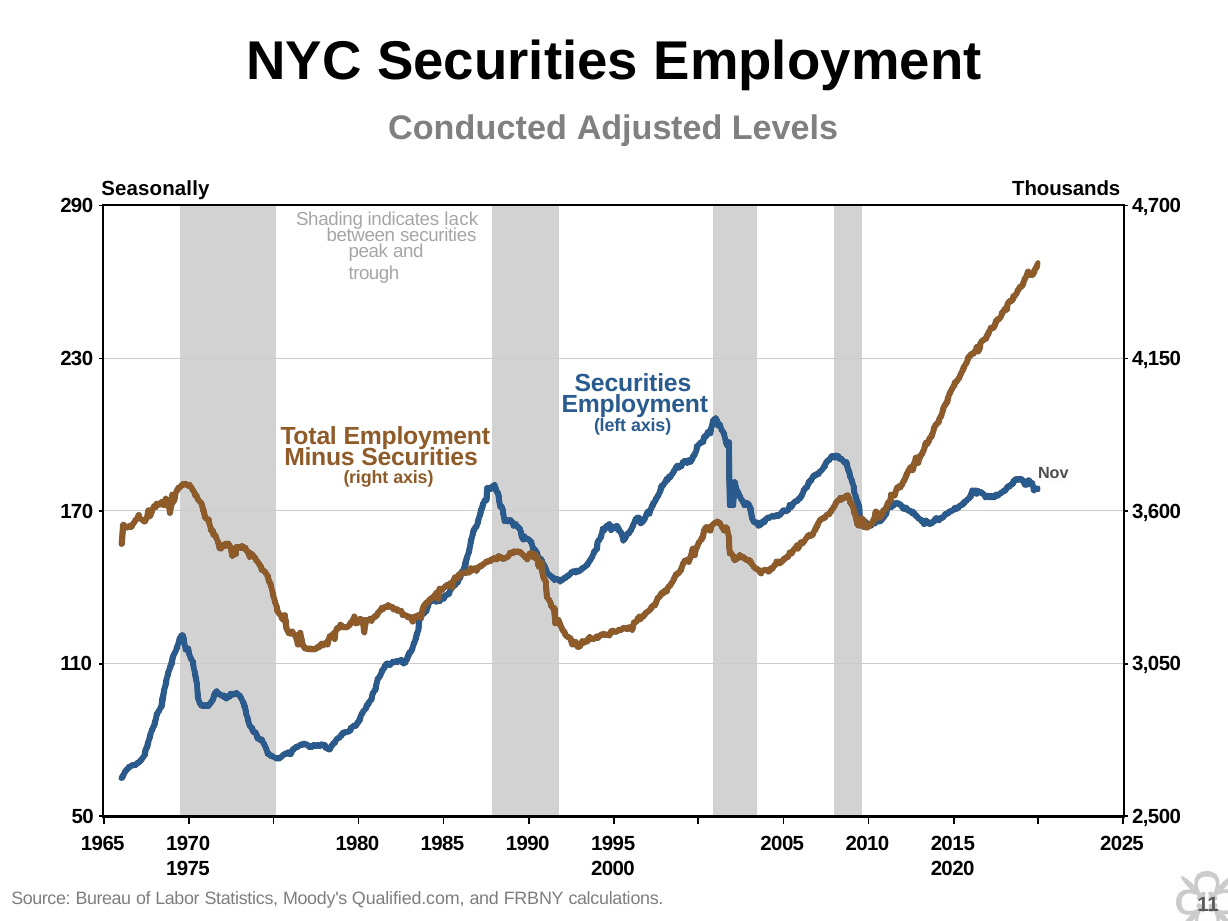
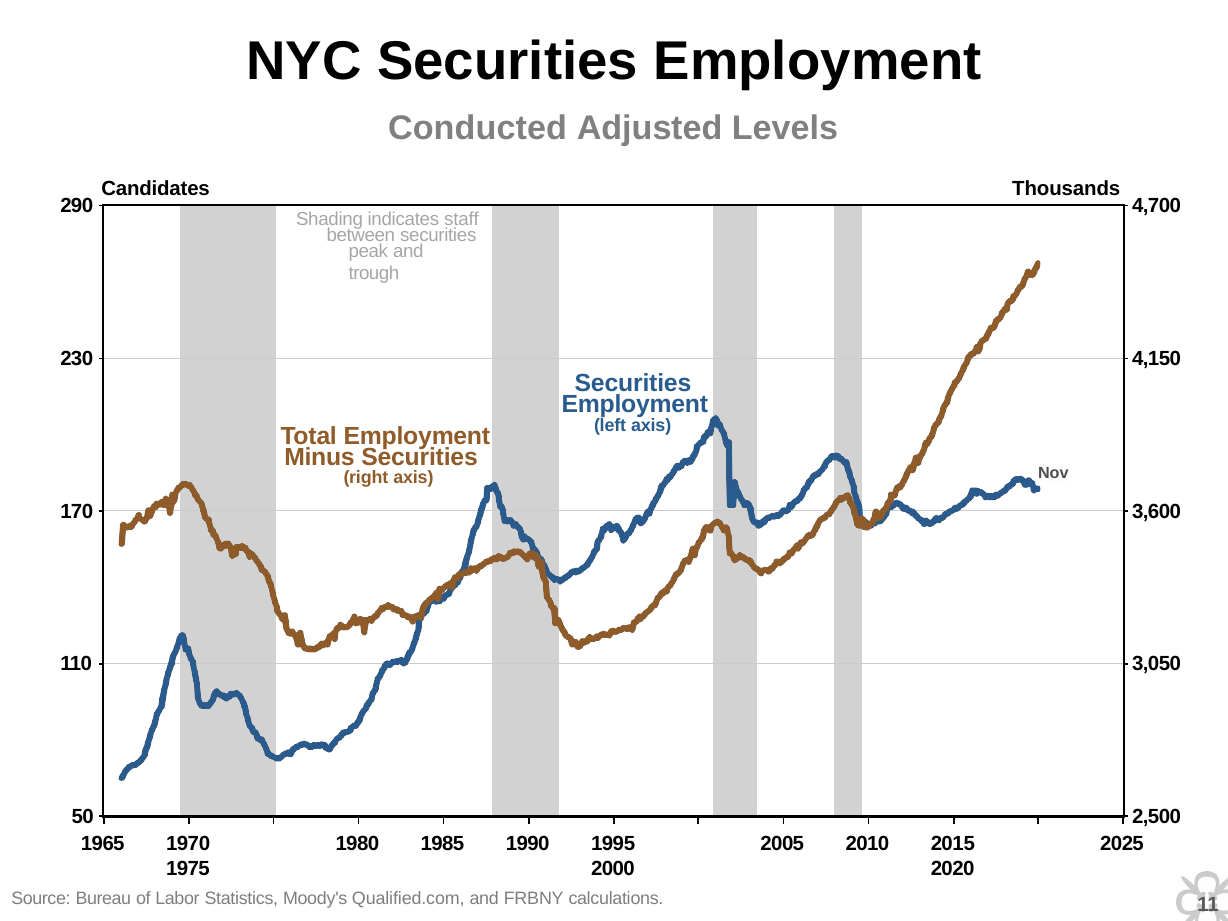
Seasonally: Seasonally -> Candidates
lack: lack -> staff
